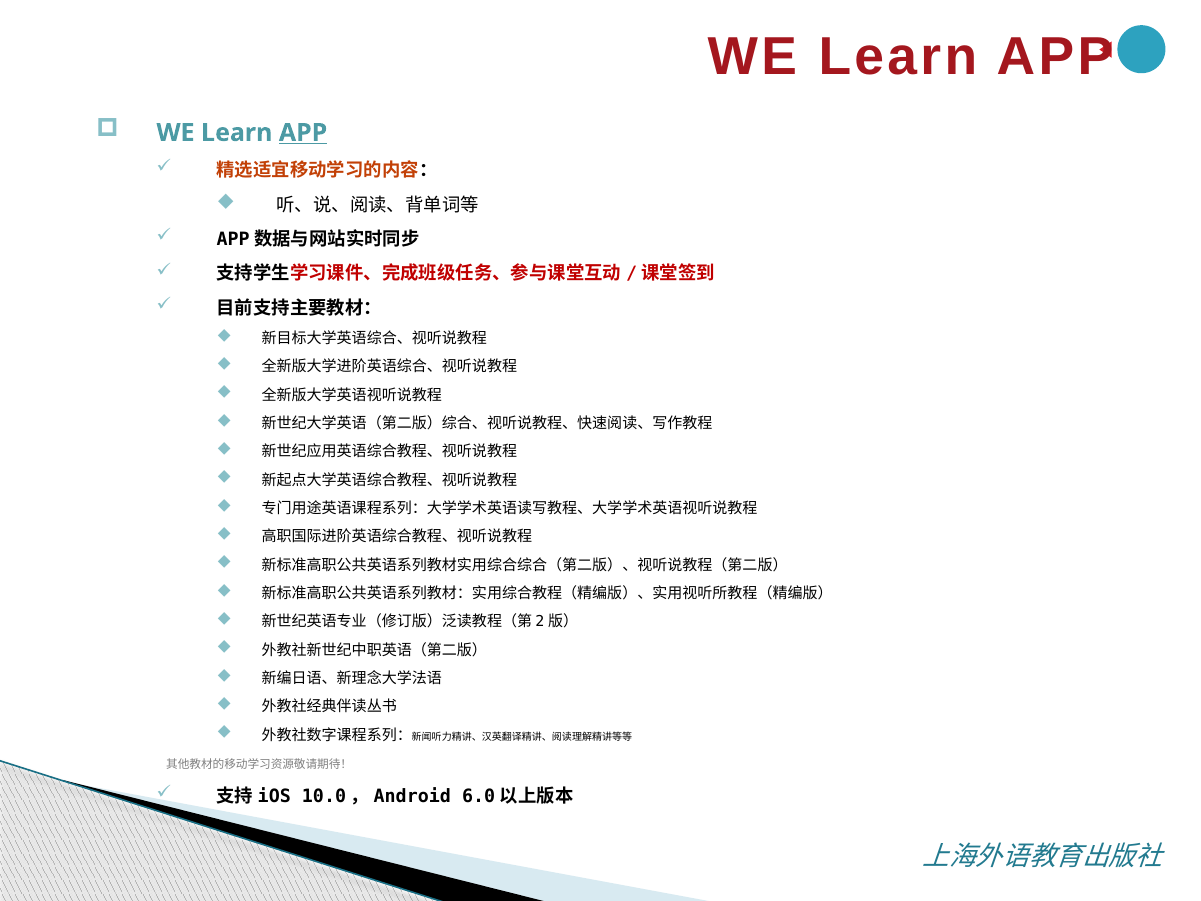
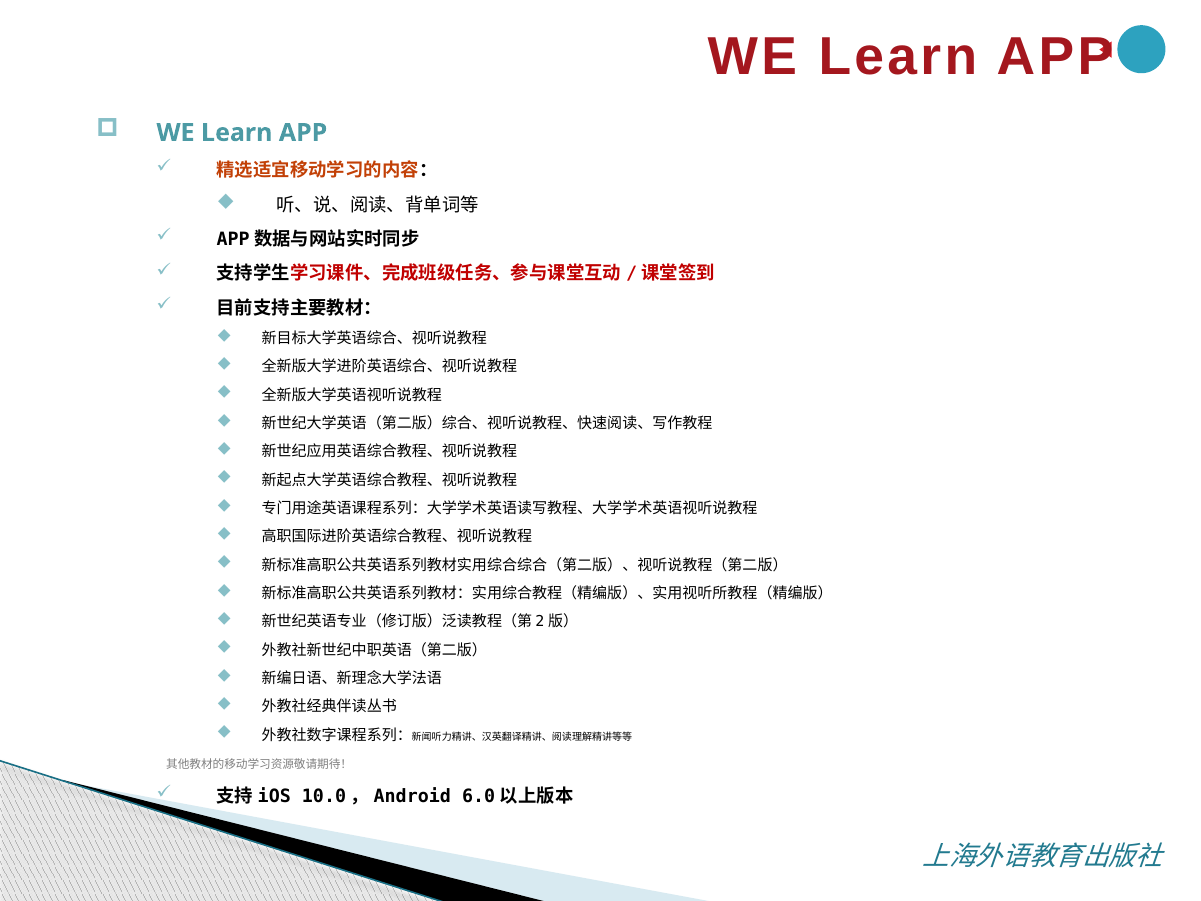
APP at (303, 133) underline: present -> none
